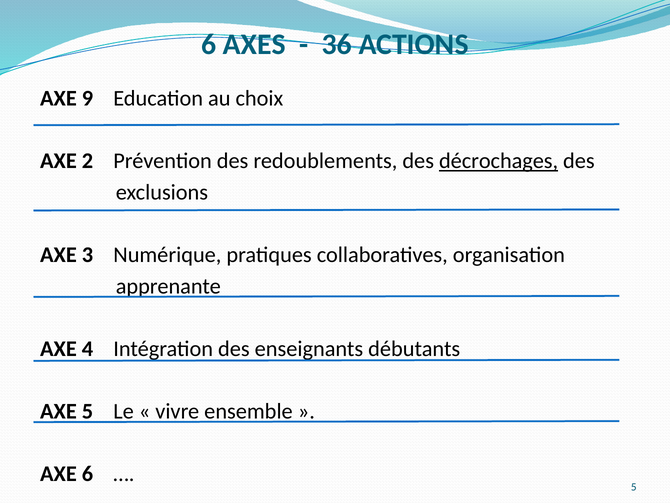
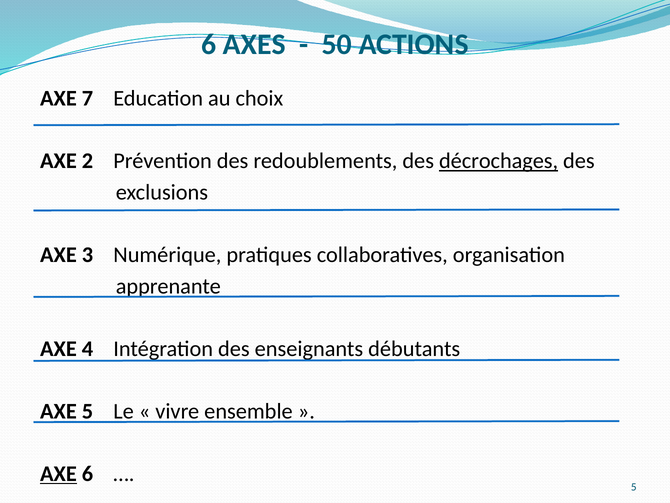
36: 36 -> 50
9: 9 -> 7
AXE at (58, 473) underline: none -> present
